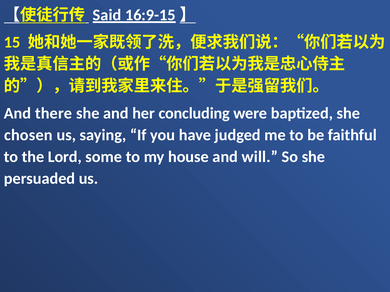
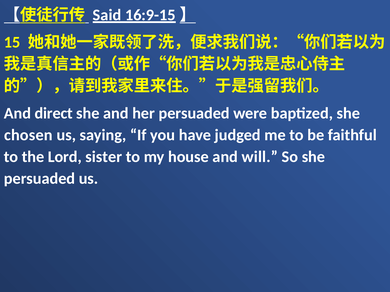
there: there -> direct
her concluding: concluding -> persuaded
some: some -> sister
